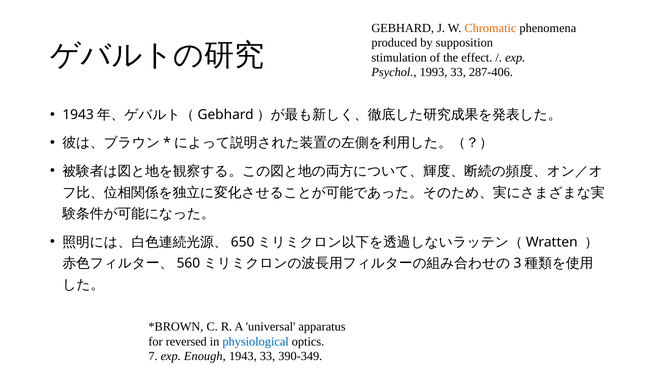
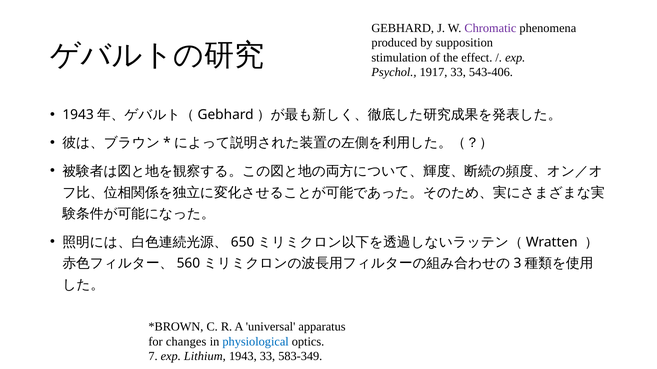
Chromatic colour: orange -> purple
1993: 1993 -> 1917
287-406: 287-406 -> 543-406
reversed: reversed -> changes
Enough: Enough -> Lithium
390-349: 390-349 -> 583-349
